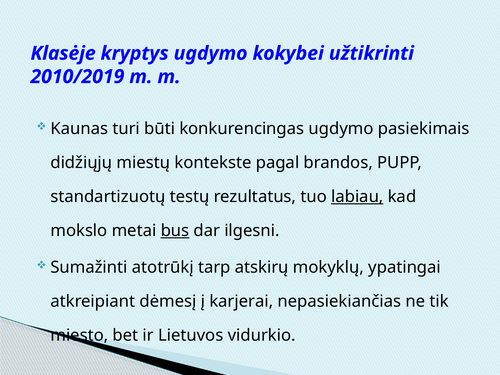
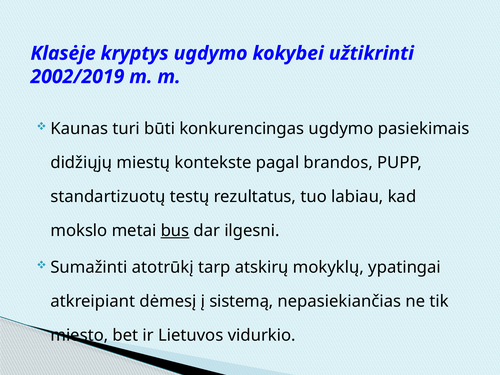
2010/2019: 2010/2019 -> 2002/2019
labiau underline: present -> none
karjerai: karjerai -> sistemą
